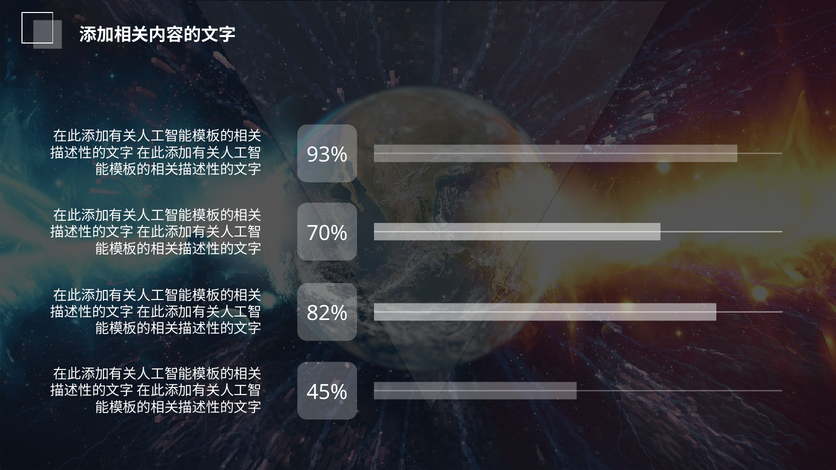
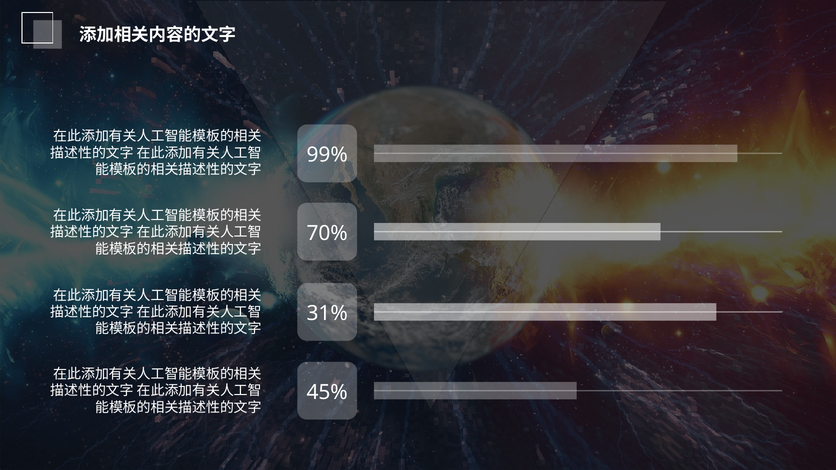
93%: 93% -> 99%
82%: 82% -> 31%
